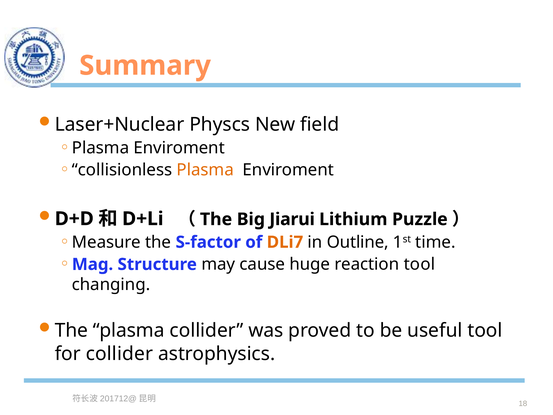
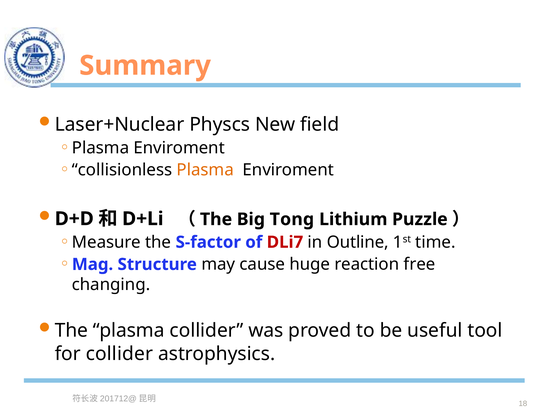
Jiarui: Jiarui -> Tong
DLi7 colour: orange -> red
reaction tool: tool -> free
